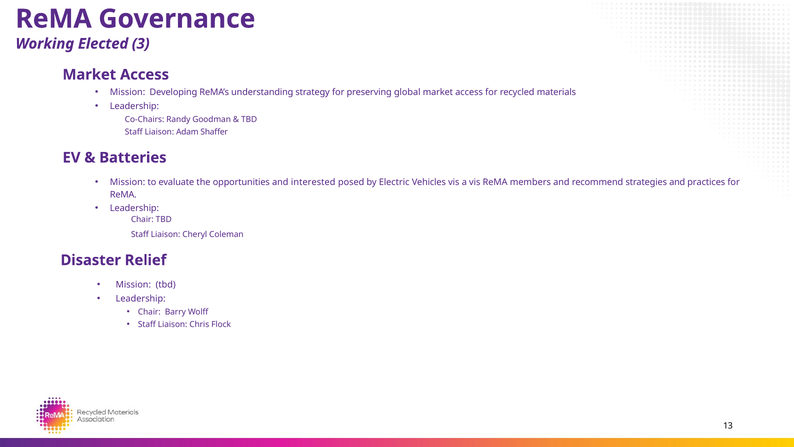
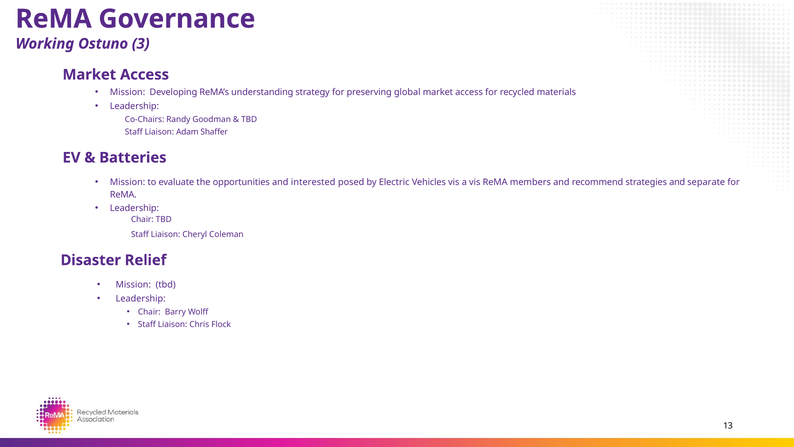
Elected: Elected -> Ostuno
practices: practices -> separate
